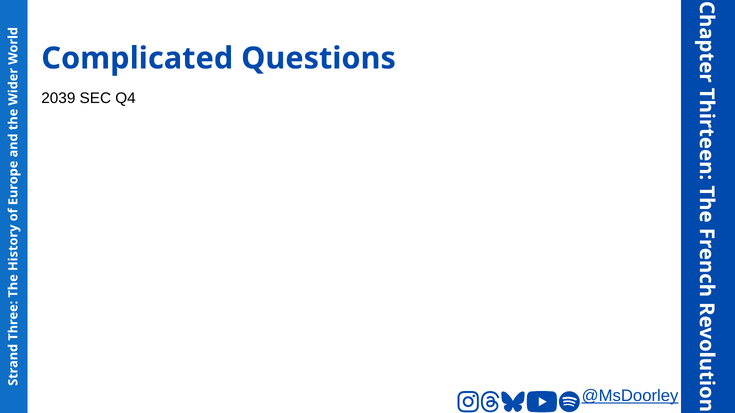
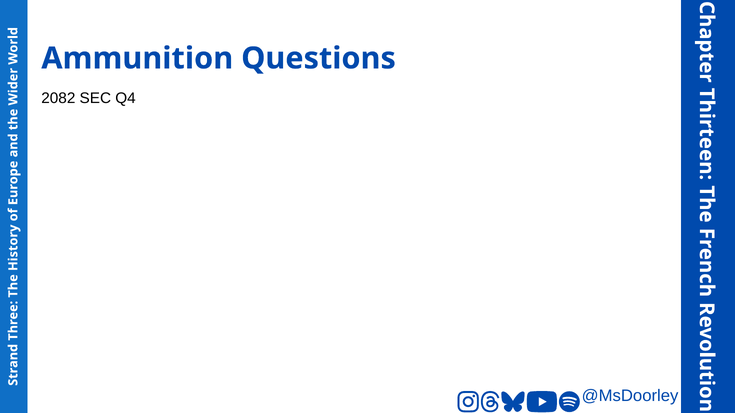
Complicated: Complicated -> Ammunition
2039: 2039 -> 2082
@MsDoorley underline: present -> none
